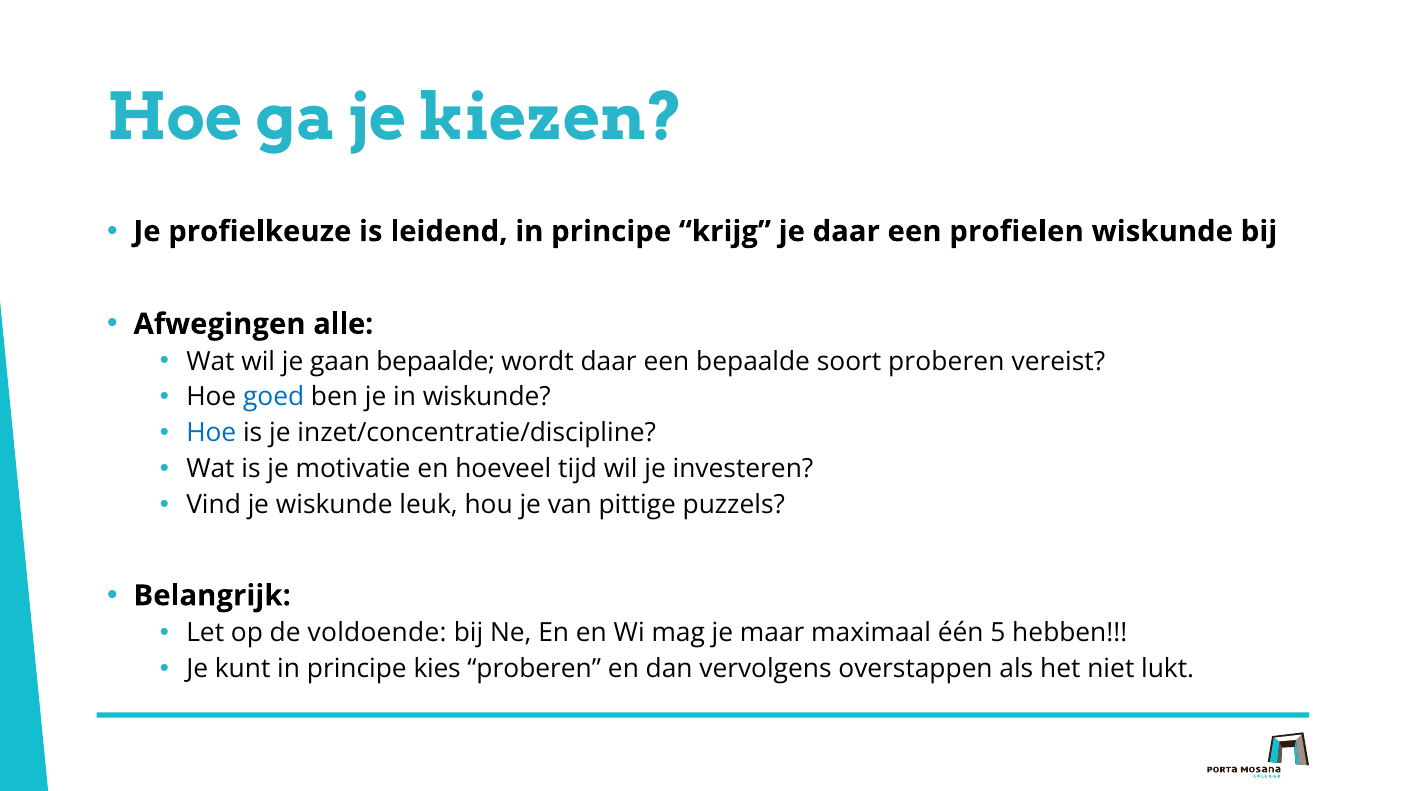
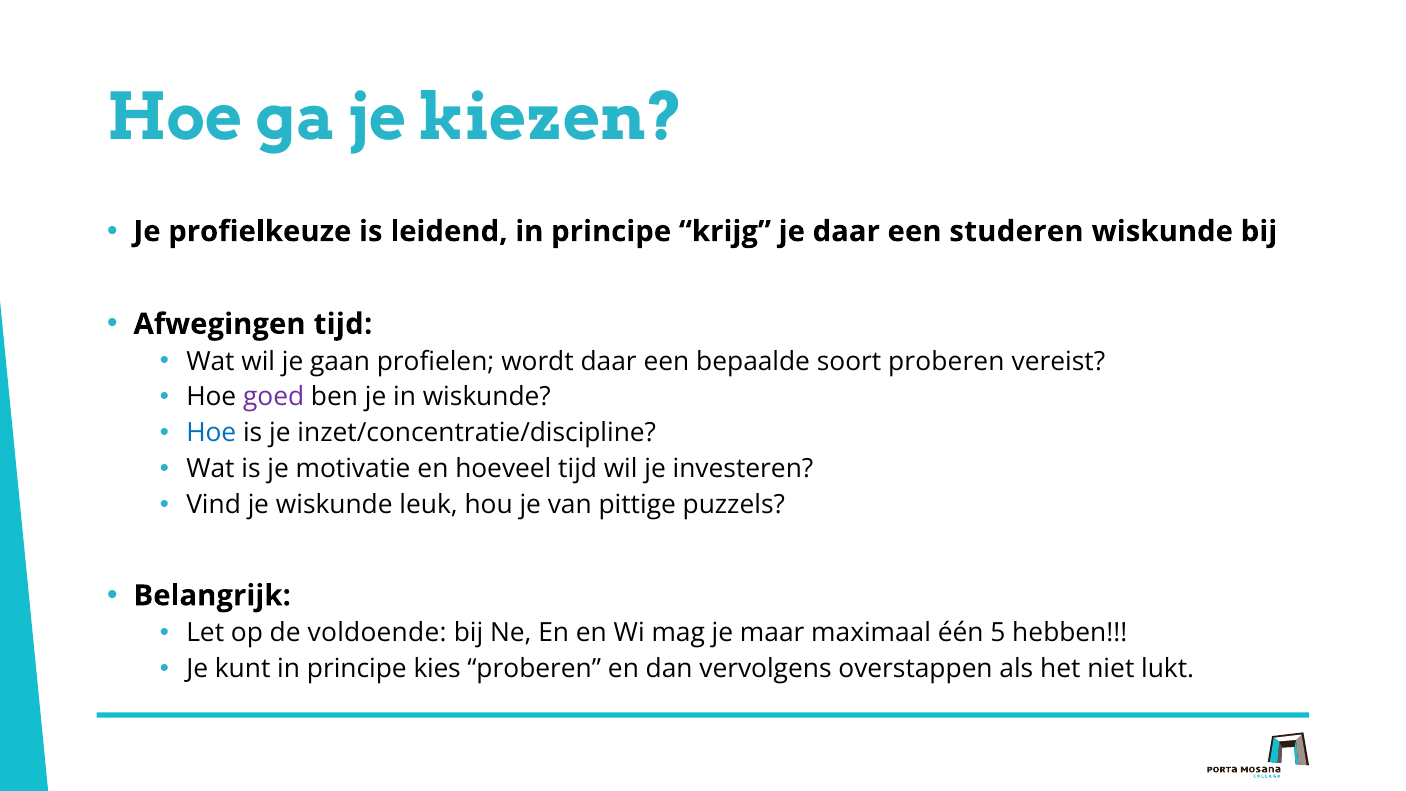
profielen: profielen -> studeren
Afwegingen alle: alle -> tijd
gaan bepaalde: bepaalde -> profielen
goed colour: blue -> purple
